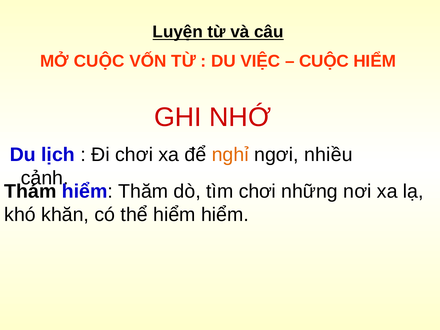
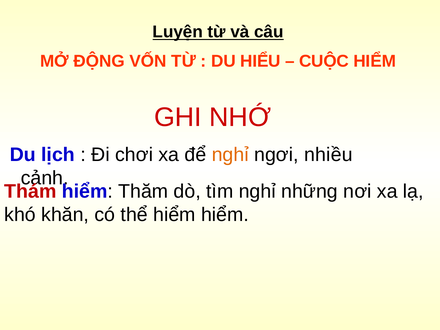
MỞ CUỘC: CUỘC -> ĐỘNG
VIỆC: VIỆC -> HIỂU
Thám colour: black -> red
tìm chơi: chơi -> nghỉ
